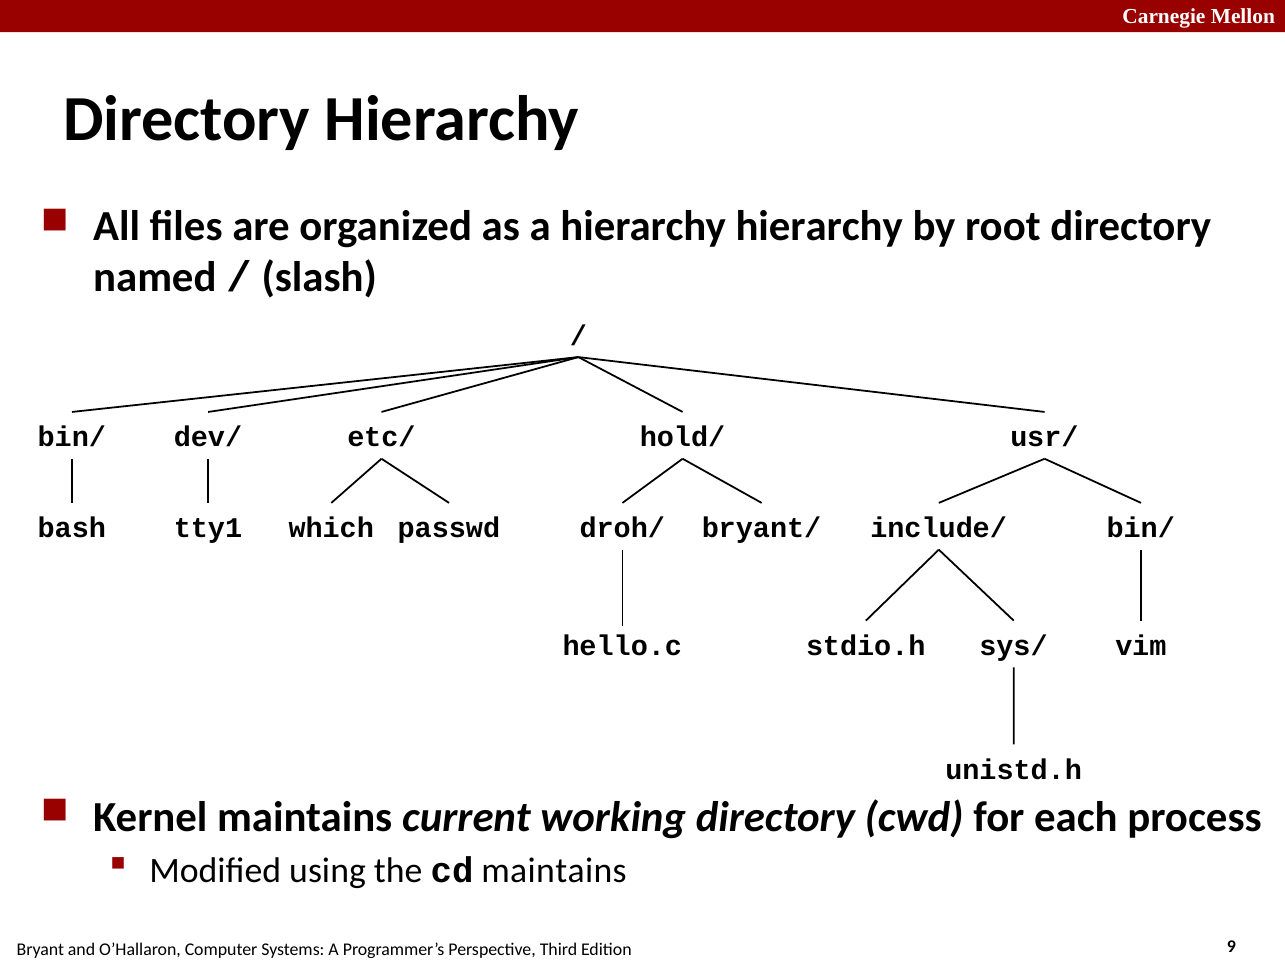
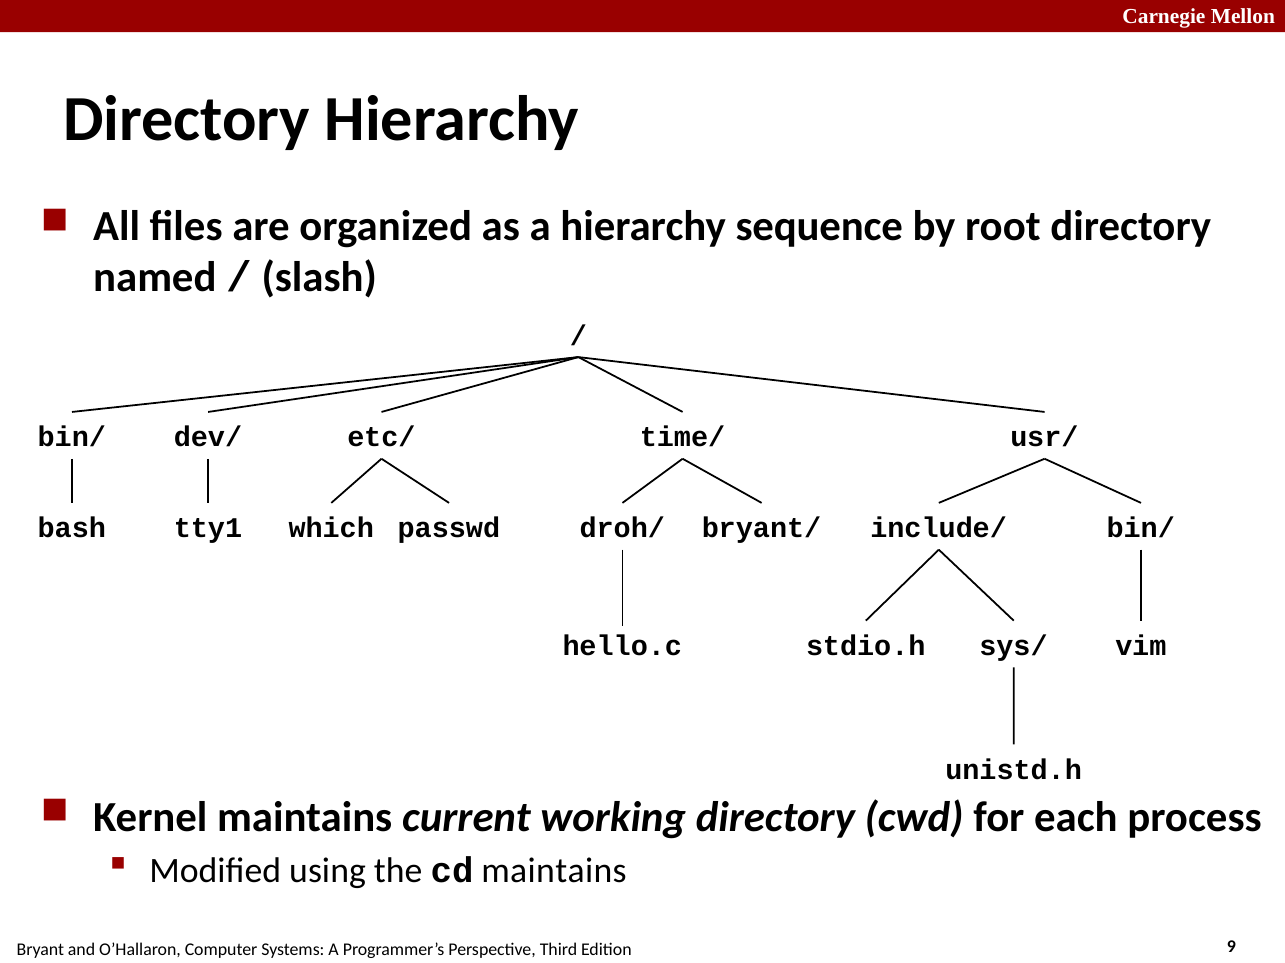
hierarchy hierarchy: hierarchy -> sequence
hold/: hold/ -> time/
